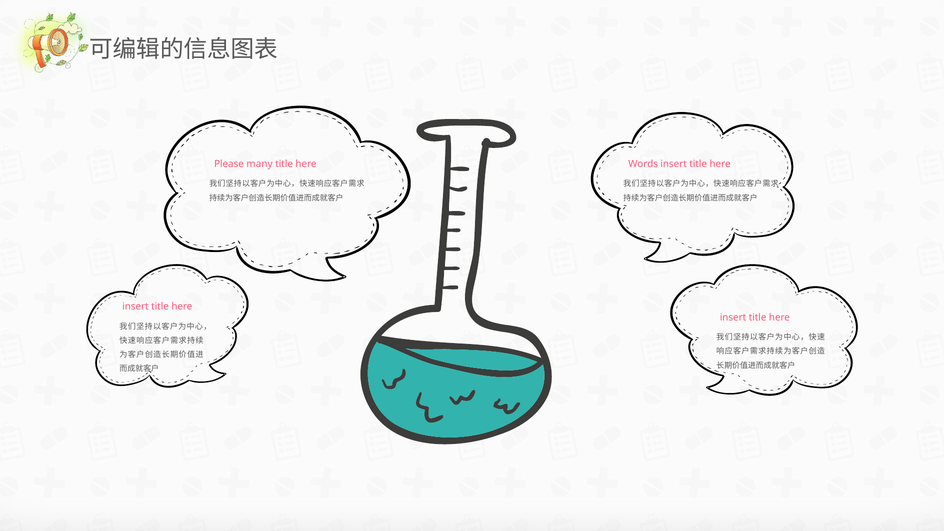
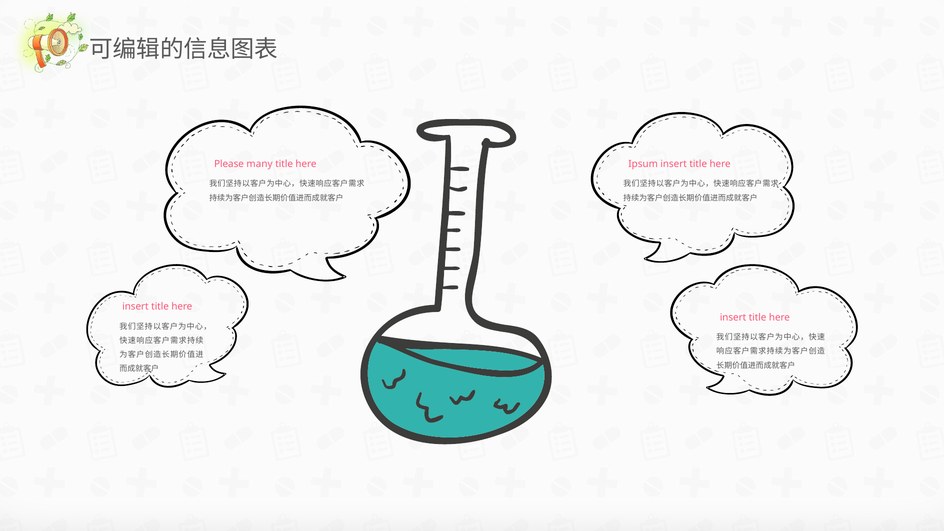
Words: Words -> Ipsum
